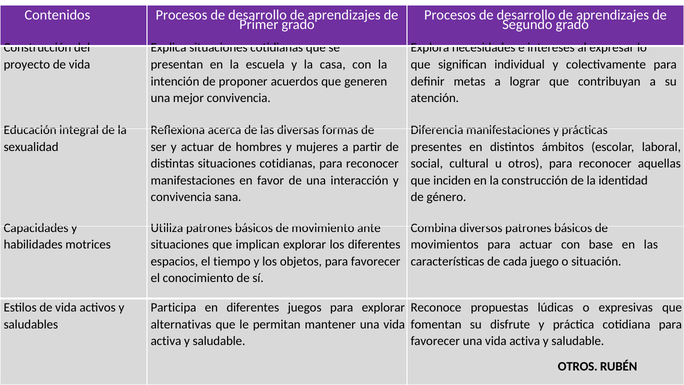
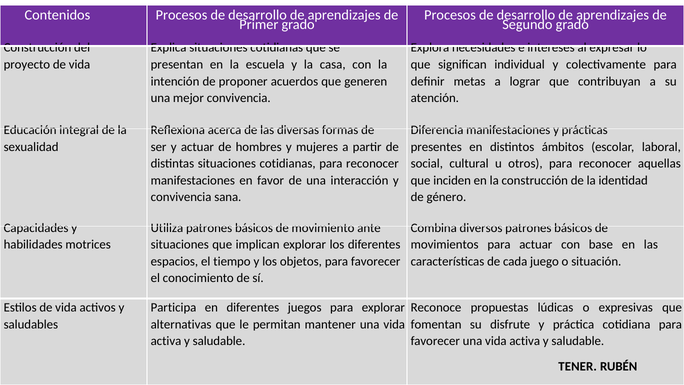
OTROS at (578, 366): OTROS -> TENER
